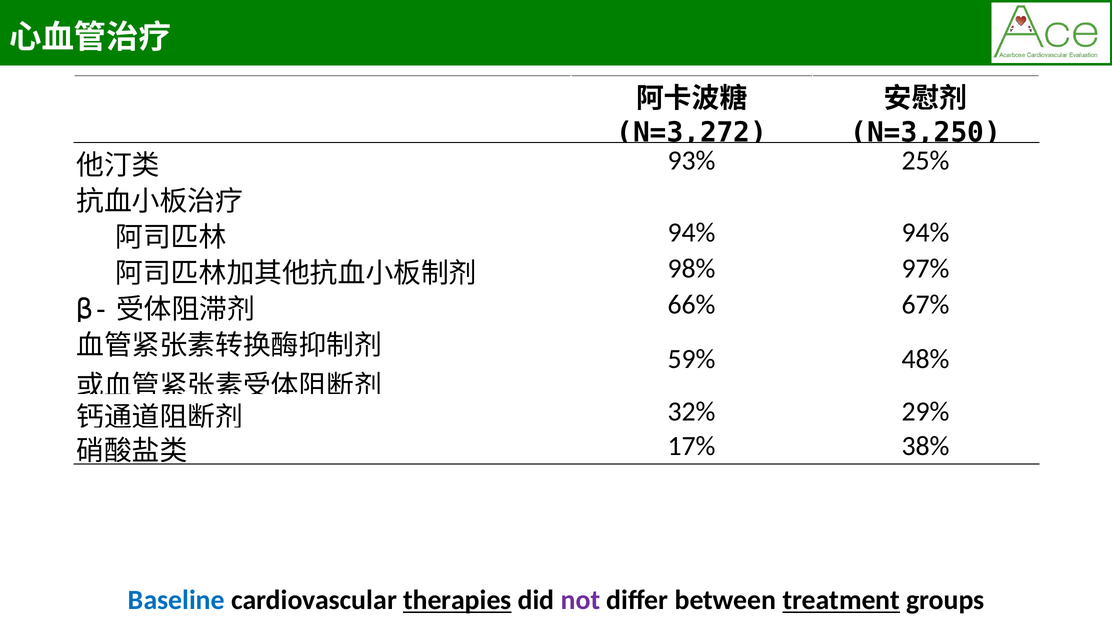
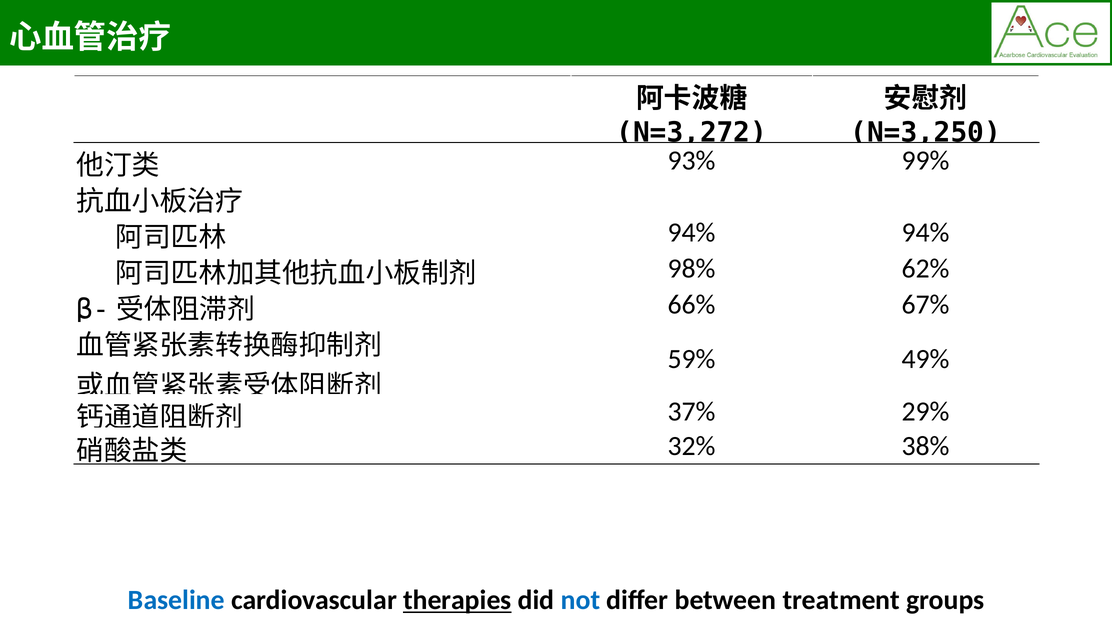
25%: 25% -> 99%
97%: 97% -> 62%
48%: 48% -> 49%
32%: 32% -> 37%
17%: 17% -> 32%
not colour: purple -> blue
treatment underline: present -> none
